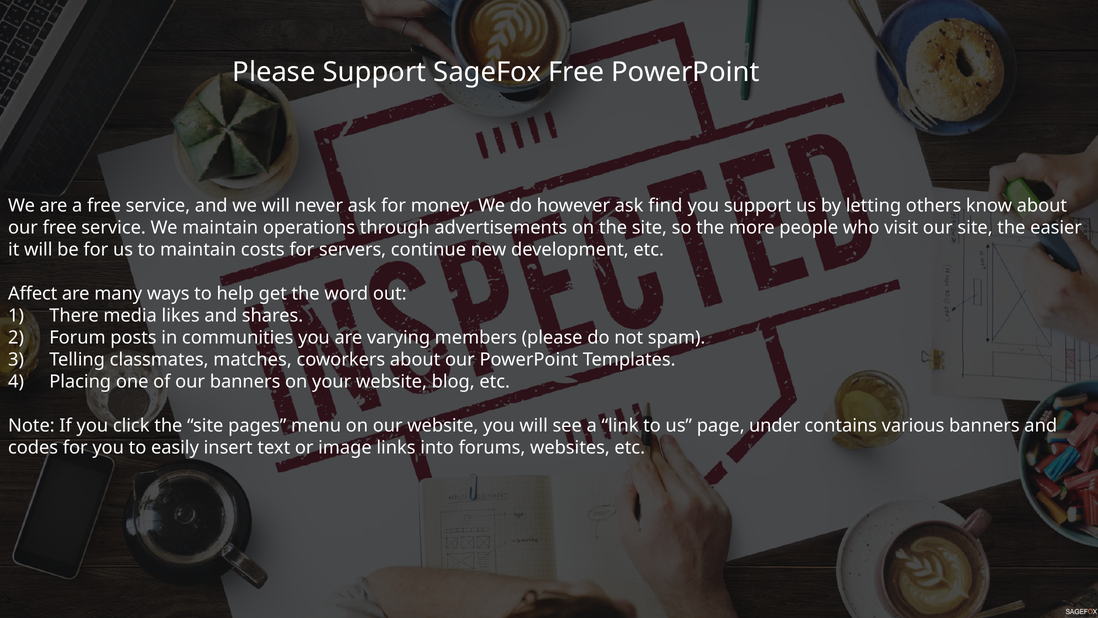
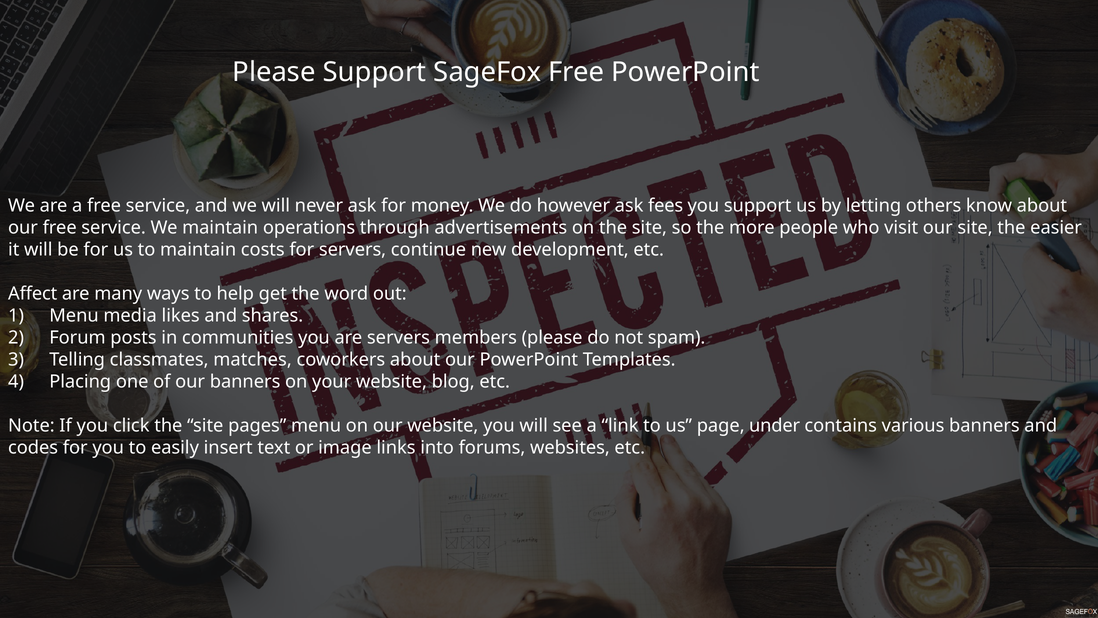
find: find -> fees
There at (74, 316): There -> Menu
are varying: varying -> servers
